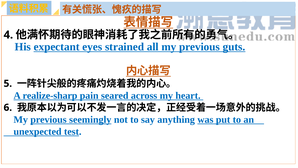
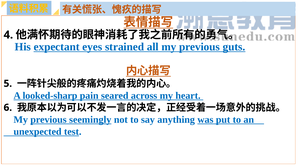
realize-sharp: realize-sharp -> looked-sharp
